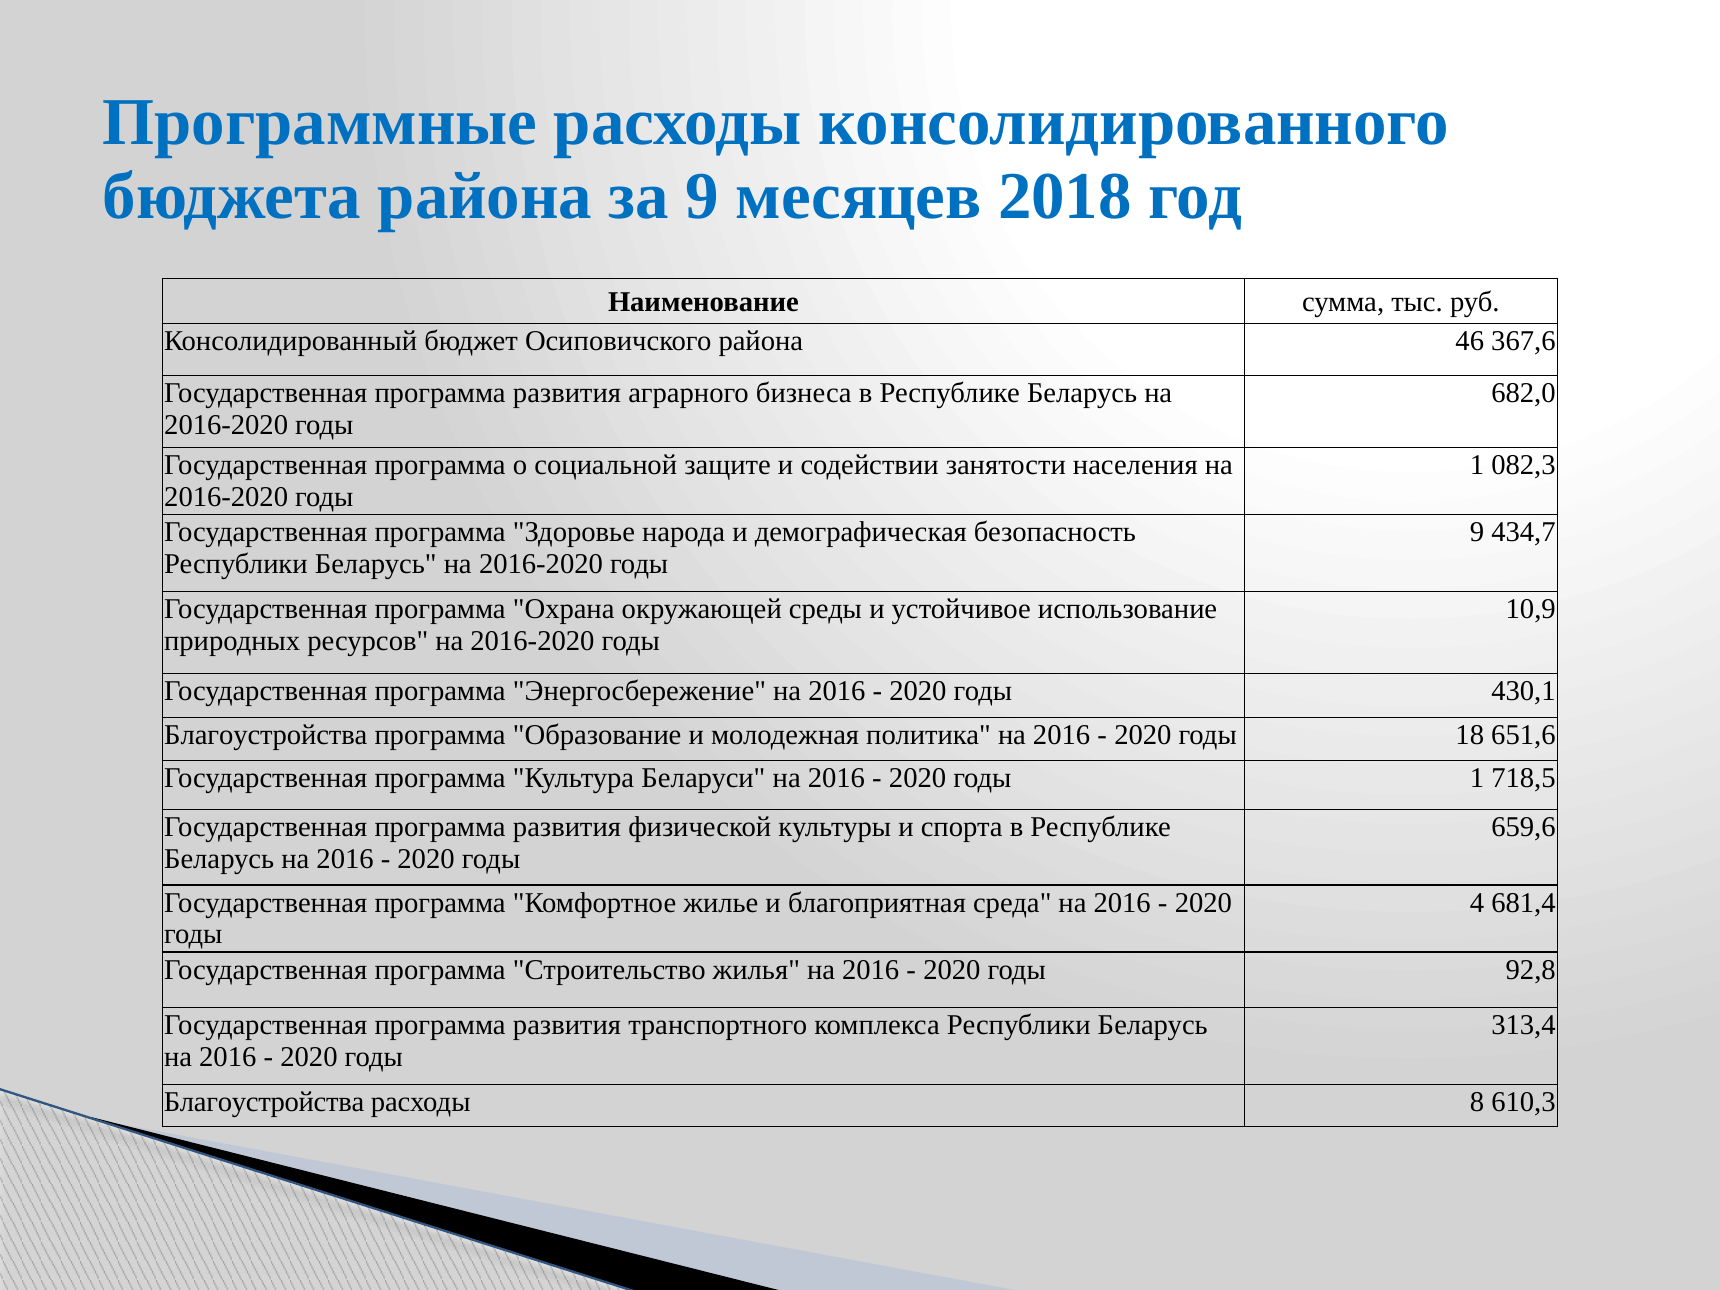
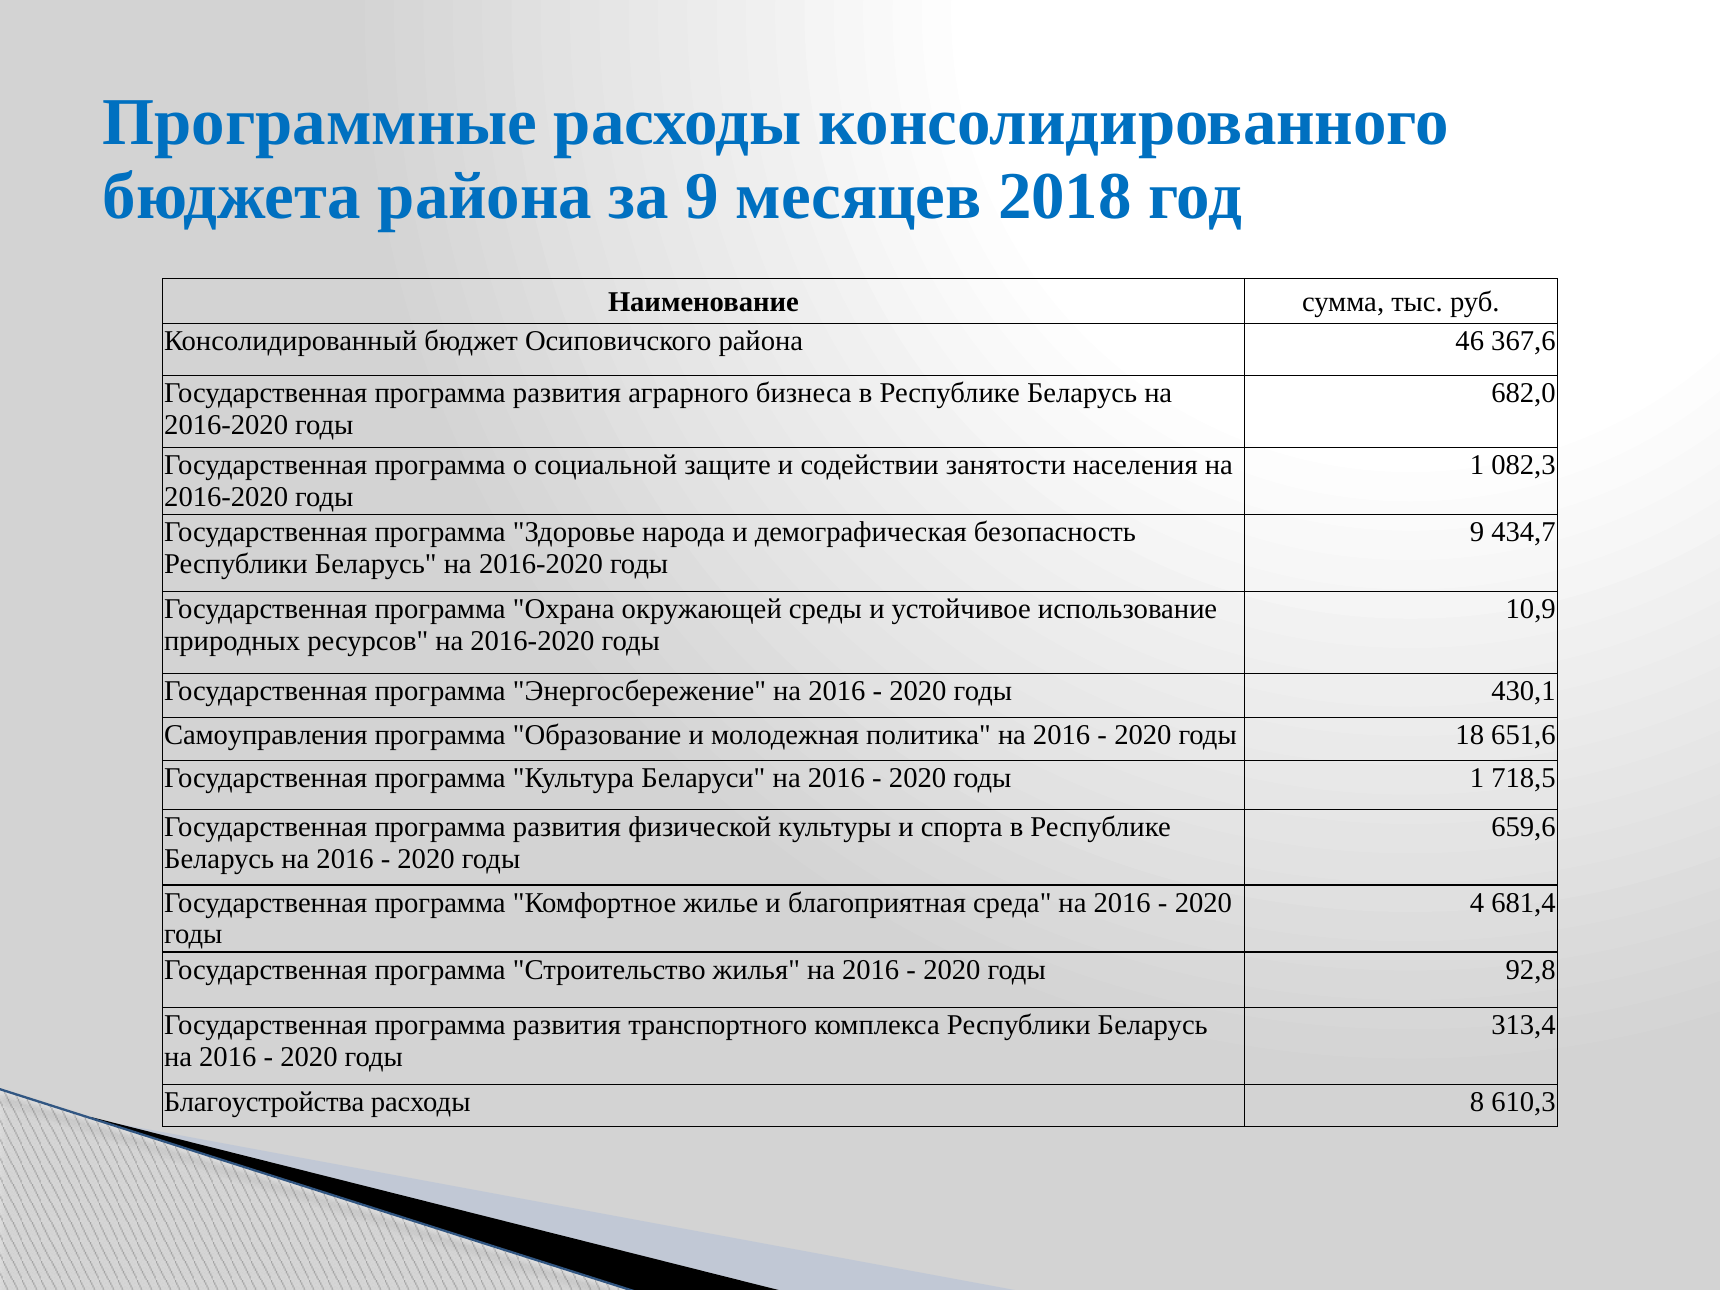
Благоустройства at (266, 735): Благоустройства -> Самоуправления
